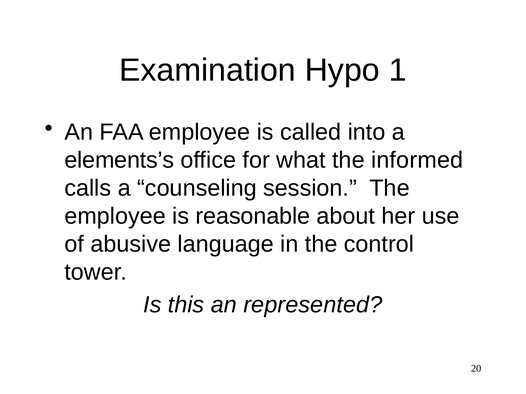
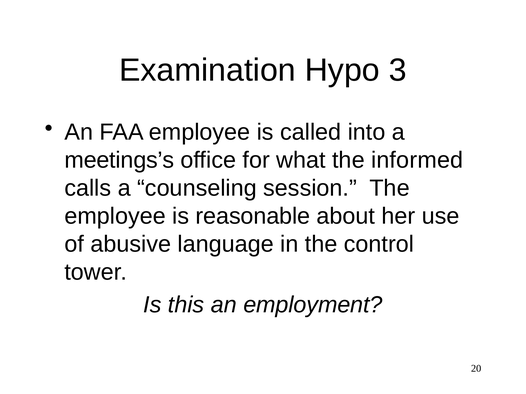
1: 1 -> 3
elements’s: elements’s -> meetings’s
represented: represented -> employment
